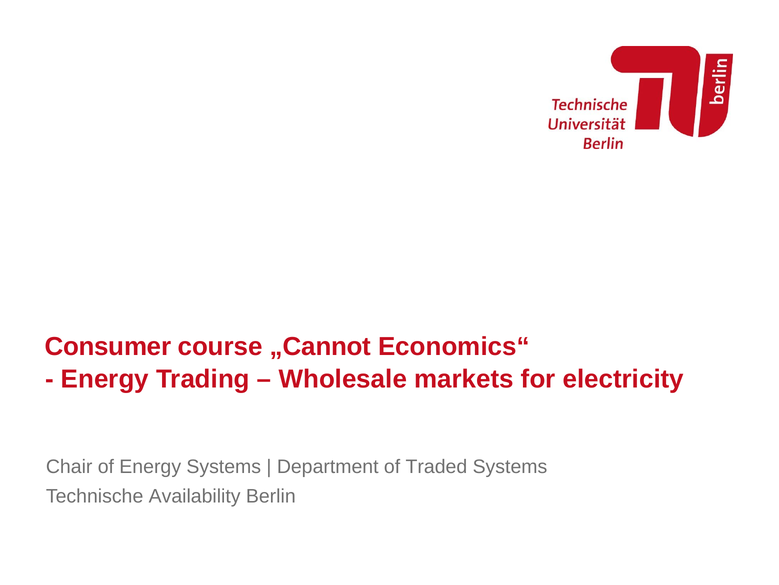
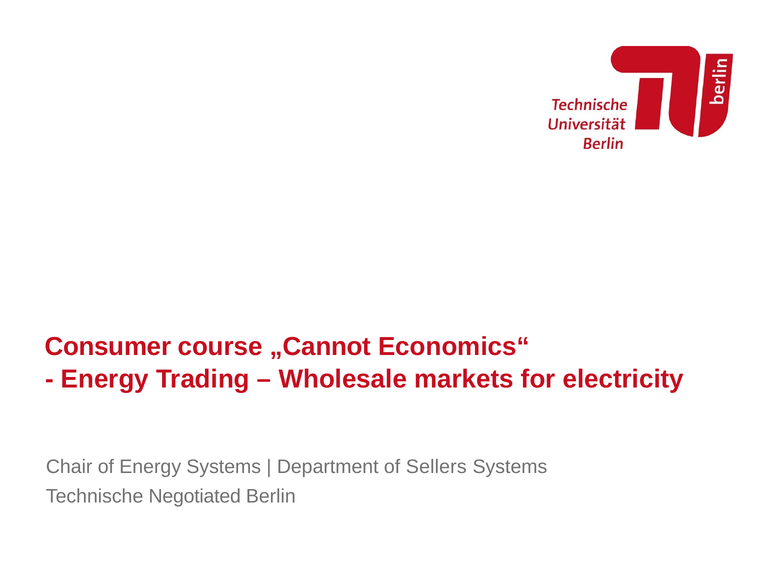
Traded: Traded -> Sellers
Availability: Availability -> Negotiated
